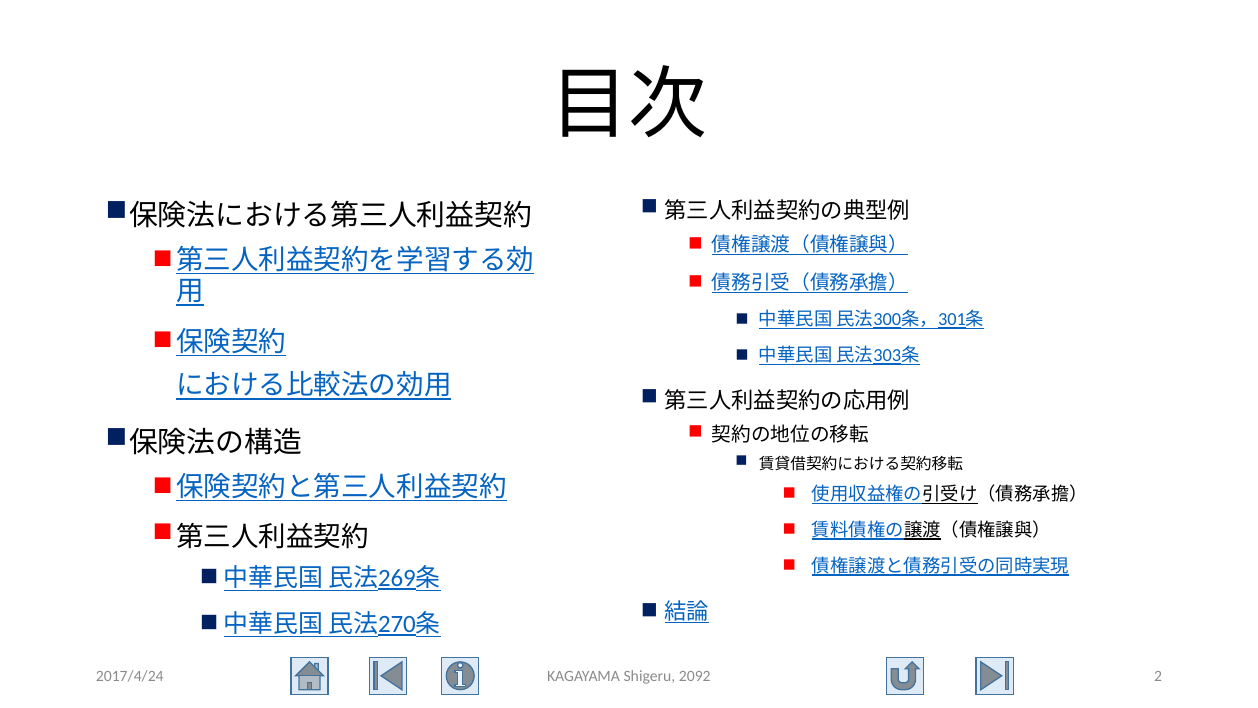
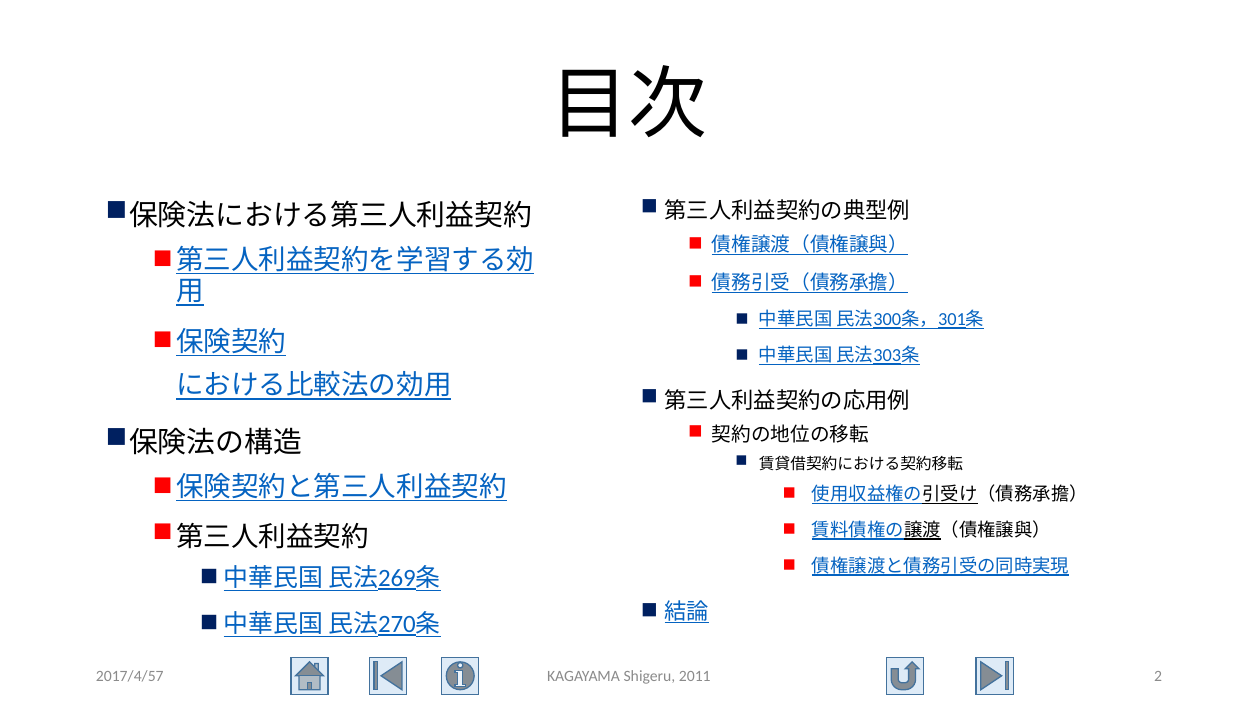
2017/4/24: 2017/4/24 -> 2017/4/57
2092: 2092 -> 2011
